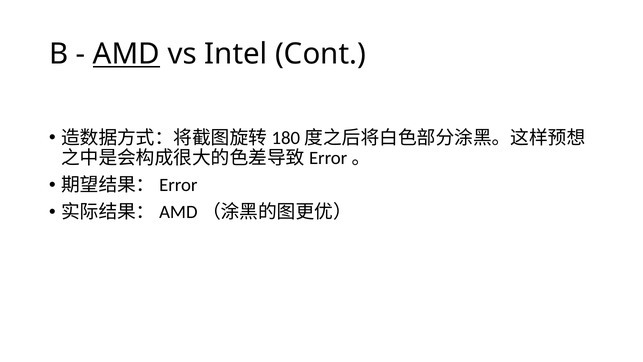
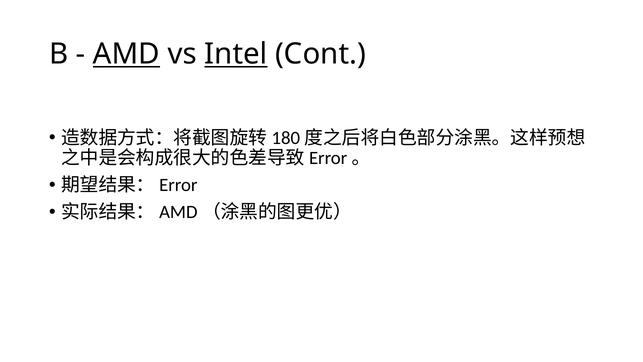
Intel underline: none -> present
